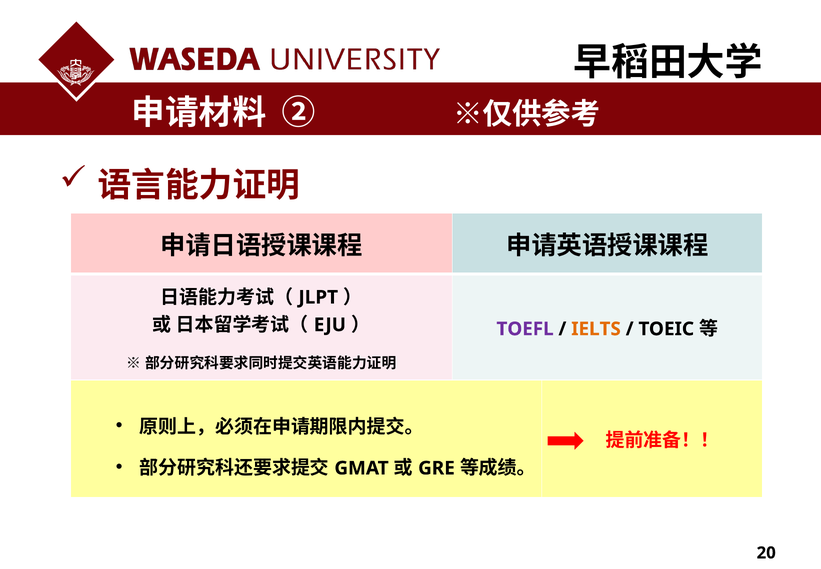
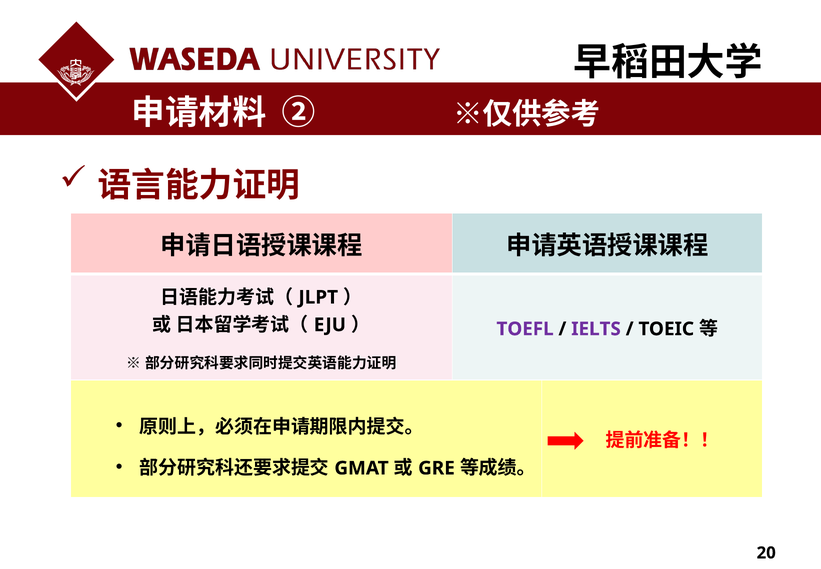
IELTS colour: orange -> purple
